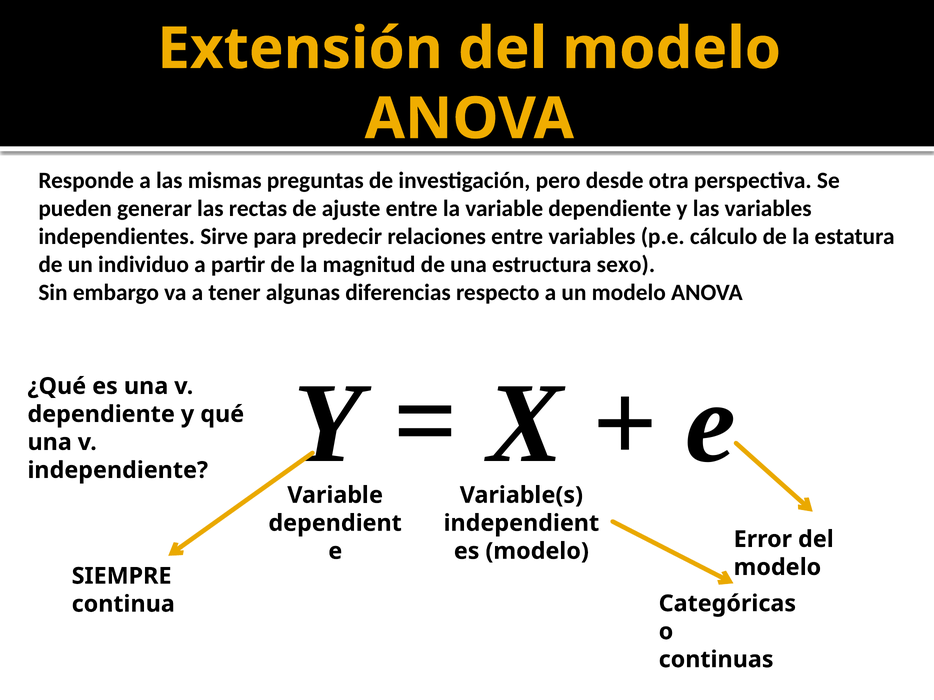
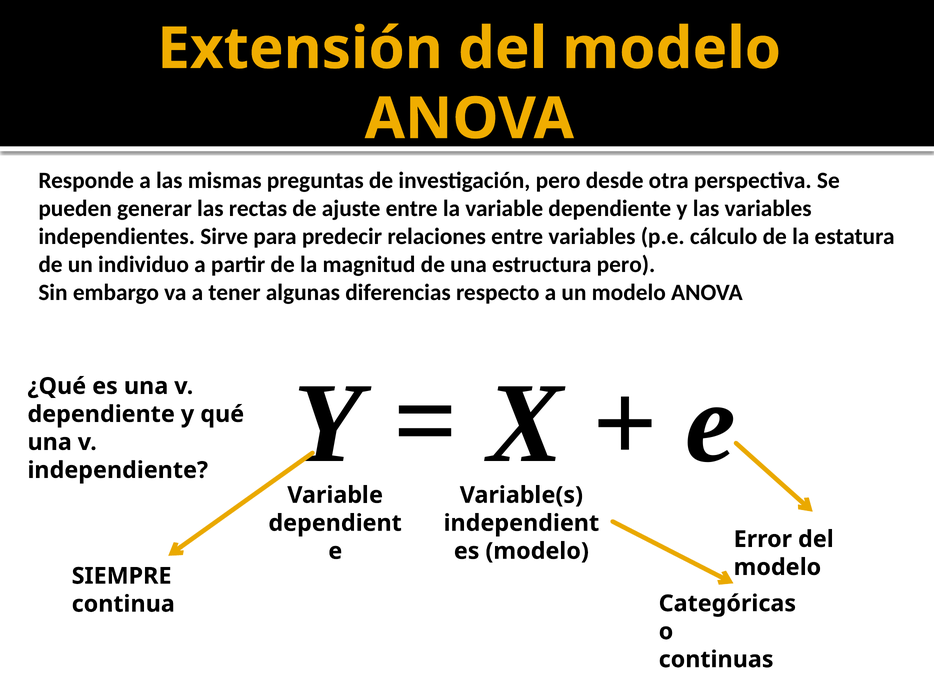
estructura sexo: sexo -> pero
